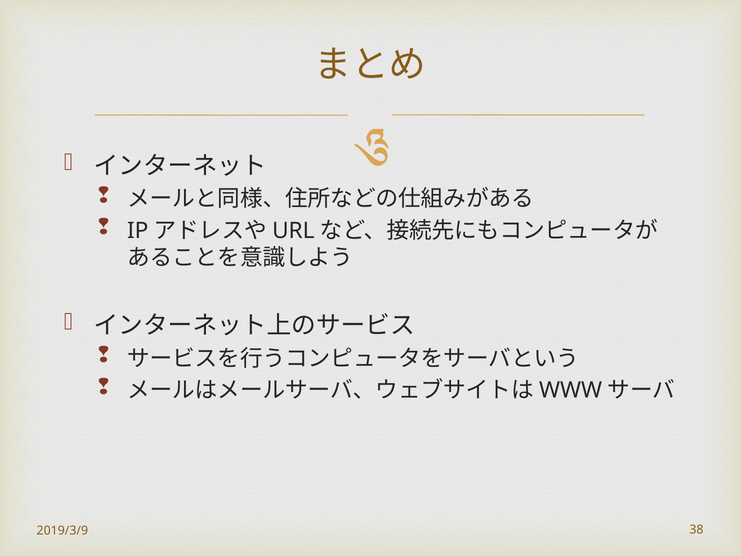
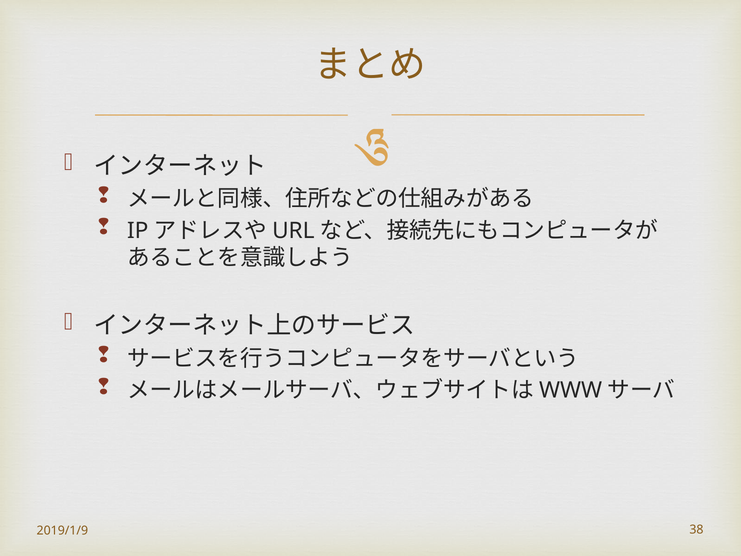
2019/3/9: 2019/3/9 -> 2019/1/9
